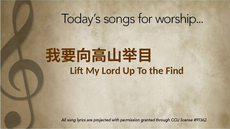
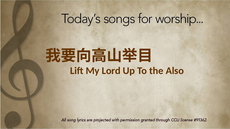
Find: Find -> Also
